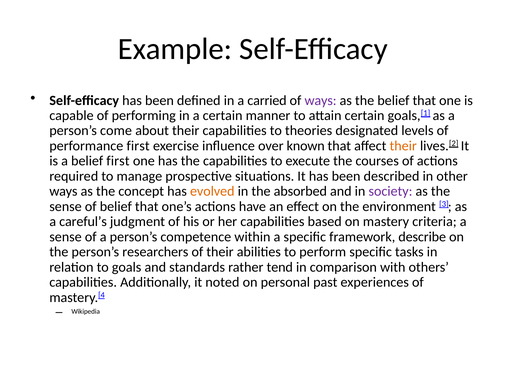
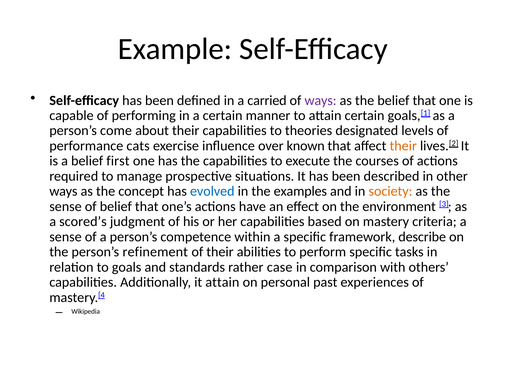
performance first: first -> cats
evolved colour: orange -> blue
absorbed: absorbed -> examples
society colour: purple -> orange
careful’s: careful’s -> scored’s
researchers: researchers -> refinement
tend: tend -> case
it noted: noted -> attain
